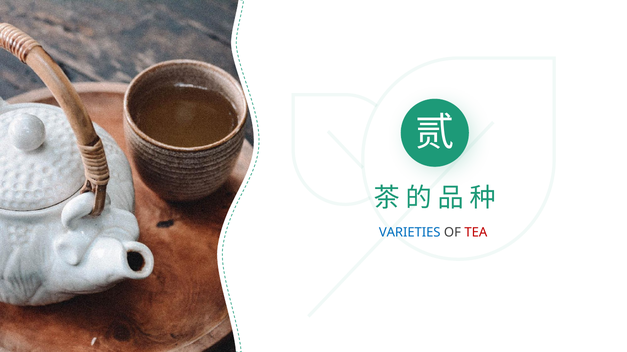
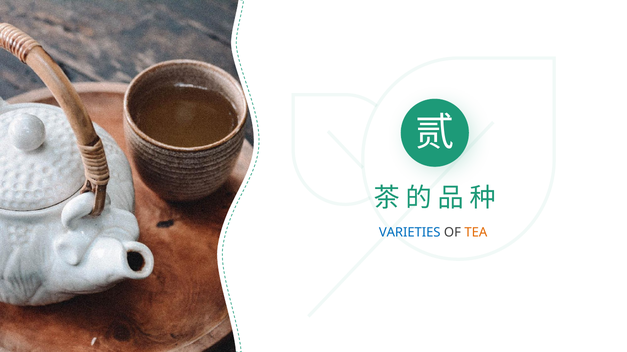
TEA colour: red -> orange
